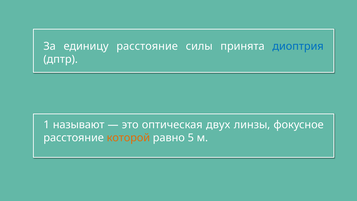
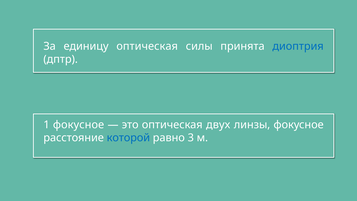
единицу расстояние: расстояние -> оптическая
1 называют: называют -> фокусное
которой colour: orange -> blue
5: 5 -> 3
